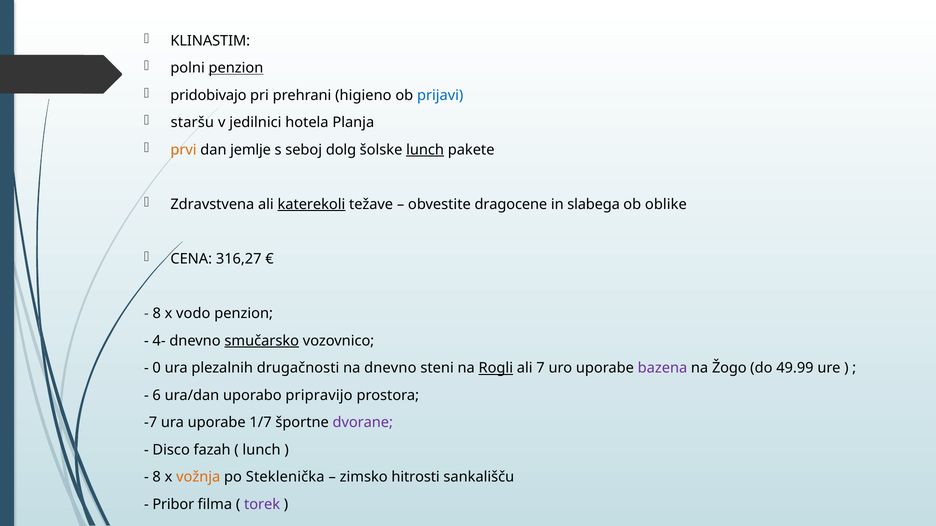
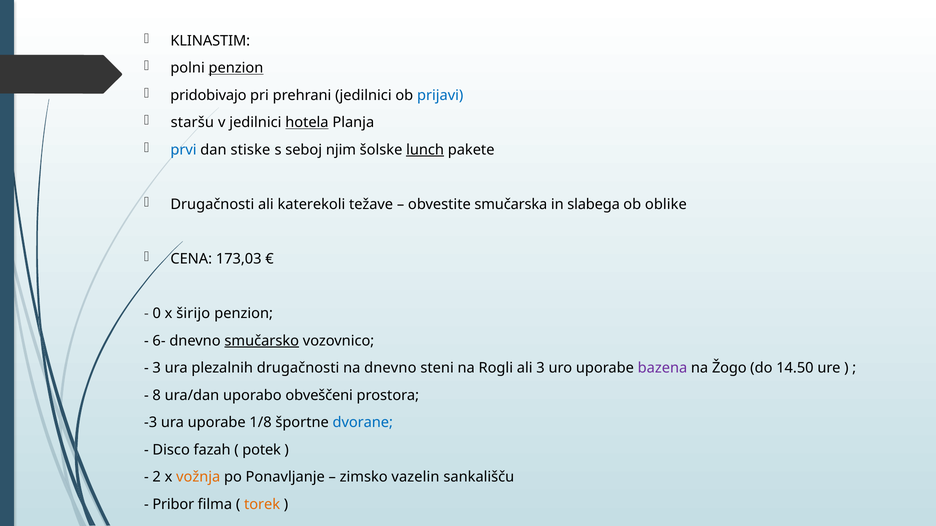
prehrani higieno: higieno -> jedilnici
hotela underline: none -> present
prvi colour: orange -> blue
jemlje: jemlje -> stiske
dolg: dolg -> njim
Zdravstvena at (212, 205): Zdravstvena -> Drugačnosti
katerekoli underline: present -> none
dragocene: dragocene -> smučarska
316,27: 316,27 -> 173,03
8 at (157, 314): 8 -> 0
vodo: vodo -> širijo
4-: 4- -> 6-
0 at (157, 368): 0 -> 3
Rogli underline: present -> none
ali 7: 7 -> 3
49.99: 49.99 -> 14.50
6: 6 -> 8
pripravijo: pripravijo -> obveščeni
-7: -7 -> -3
1/7: 1/7 -> 1/8
dvorane colour: purple -> blue
lunch at (262, 450): lunch -> potek
8 at (157, 478): 8 -> 2
Steklenička: Steklenička -> Ponavljanje
hitrosti: hitrosti -> vazelin
torek colour: purple -> orange
